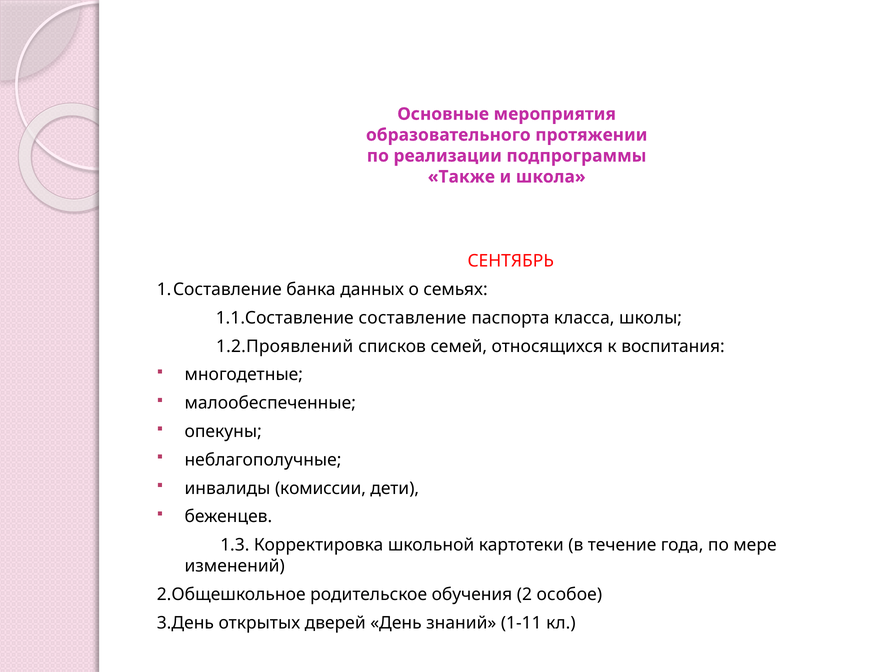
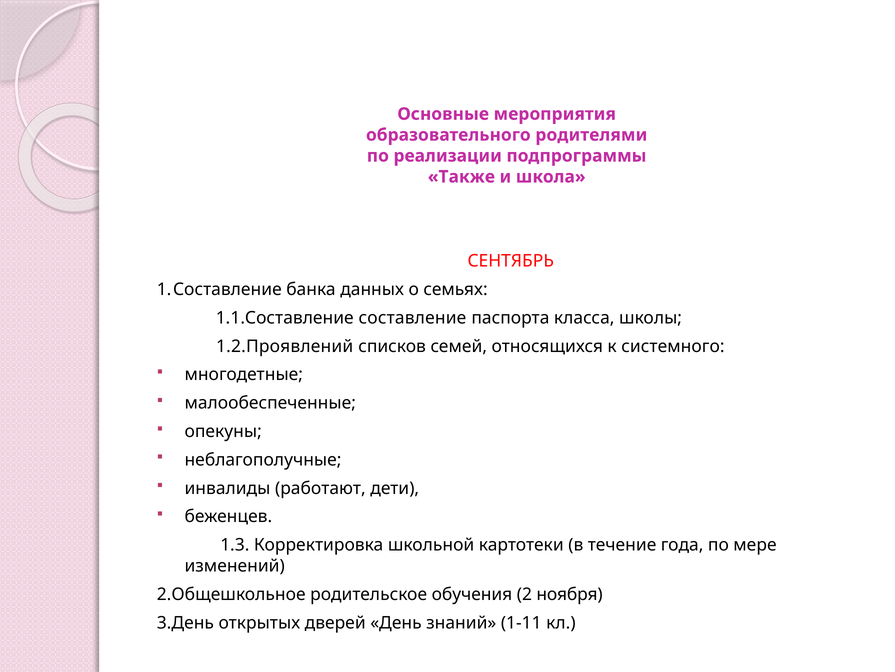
протяжении: протяжении -> родителями
воспитания: воспитания -> системного
комиссии: комиссии -> работают
особое: особое -> ноября
